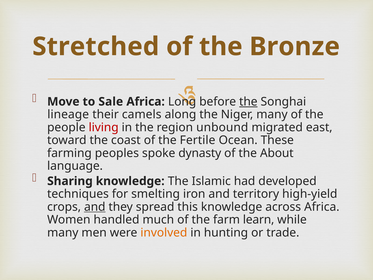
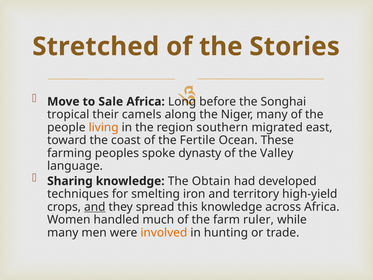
Bronze: Bronze -> Stories
the at (248, 102) underline: present -> none
lineage: lineage -> tropical
living colour: red -> orange
unbound: unbound -> southern
About: About -> Valley
Islamic: Islamic -> Obtain
learn: learn -> ruler
